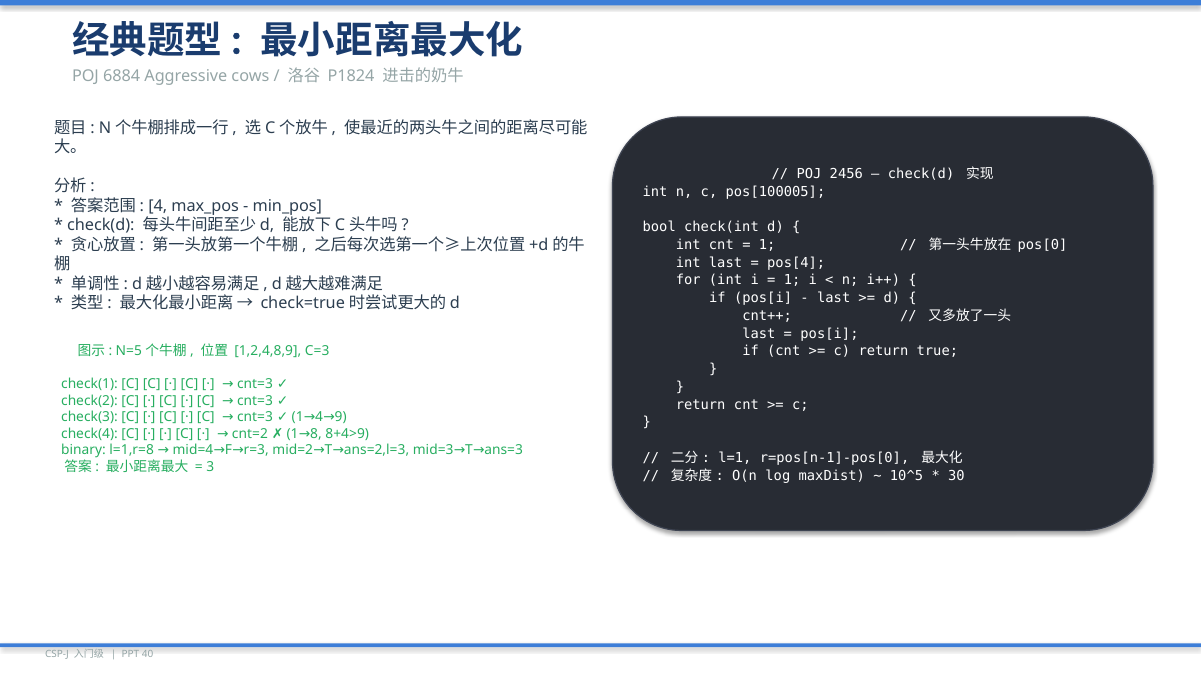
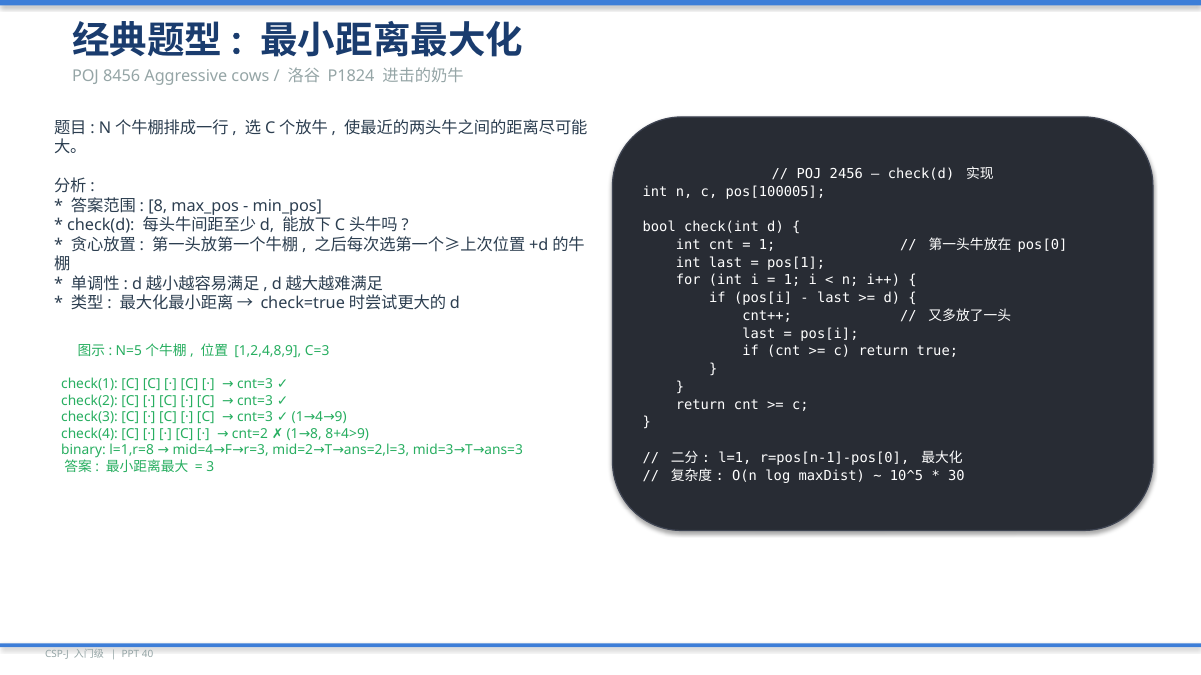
6884: 6884 -> 8456
4 at (158, 206): 4 -> 8
pos[4: pos[4 -> pos[1
